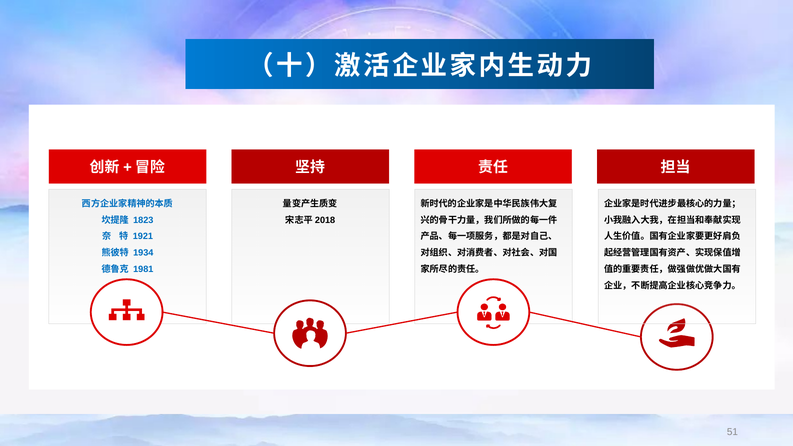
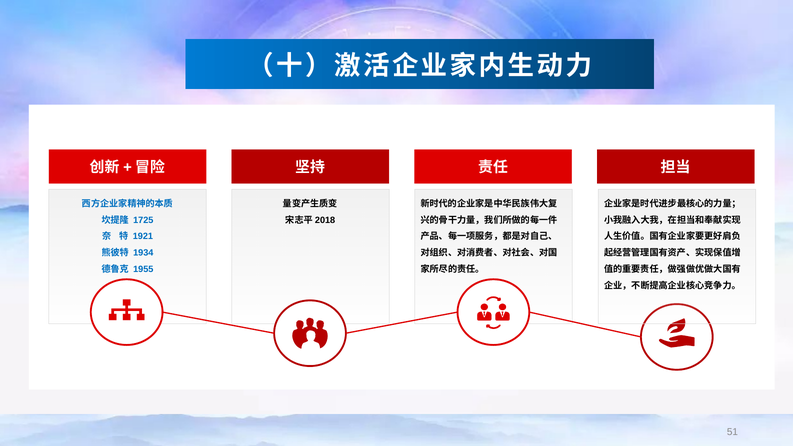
1823: 1823 -> 1725
1981: 1981 -> 1955
